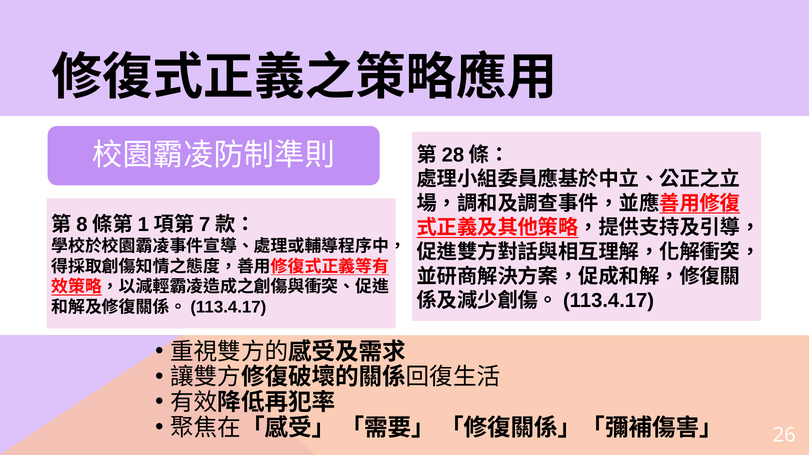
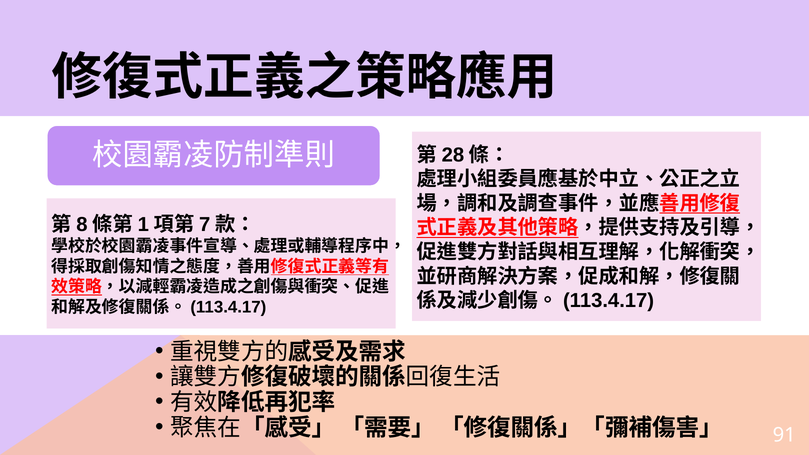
26: 26 -> 91
